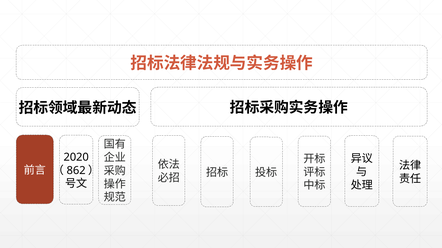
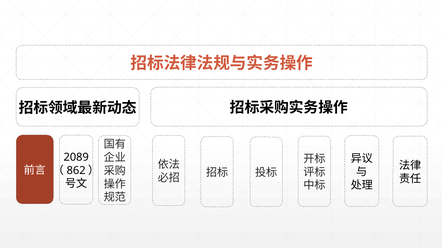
2020: 2020 -> 2089
